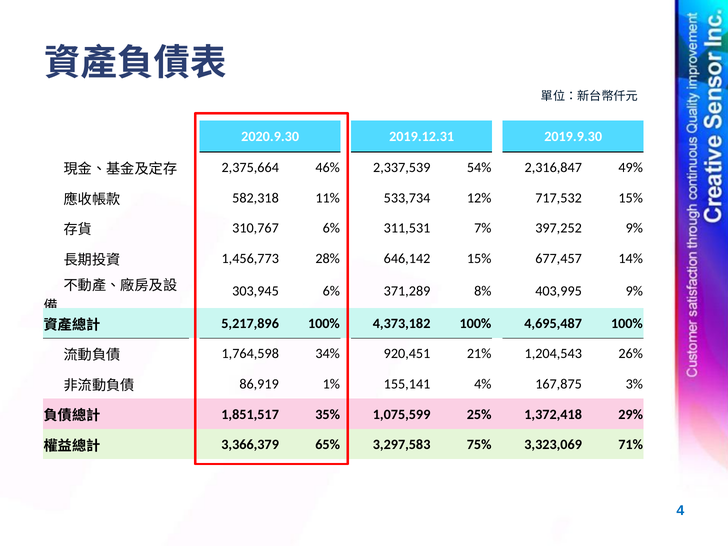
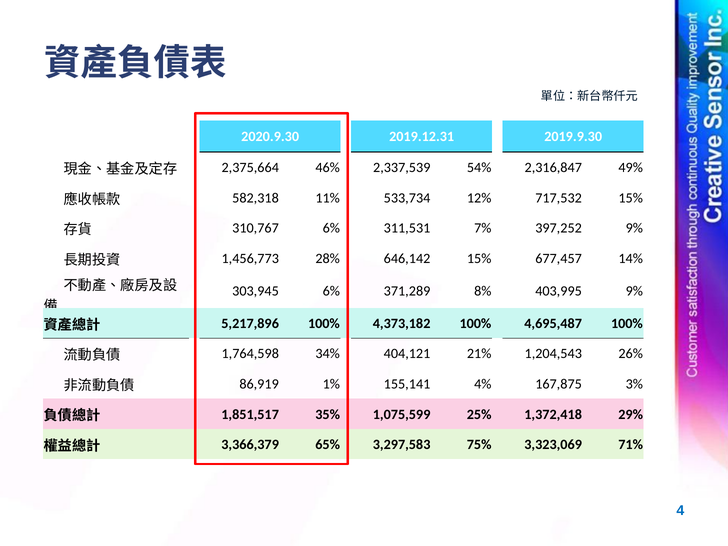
920,451: 920,451 -> 404,121
